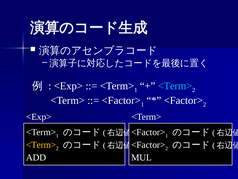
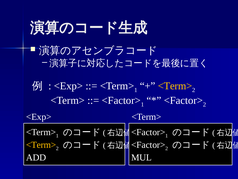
<Term> at (175, 86) colour: light blue -> yellow
